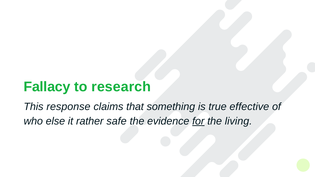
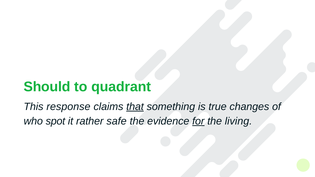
Fallacy: Fallacy -> Should
research: research -> quadrant
that underline: none -> present
effective: effective -> changes
else: else -> spot
